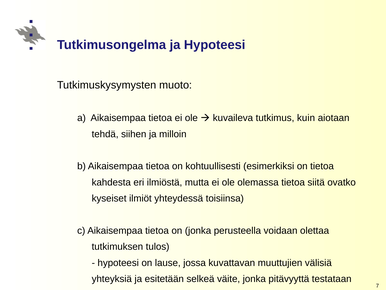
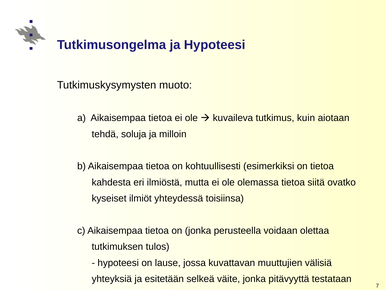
siihen: siihen -> soluja
